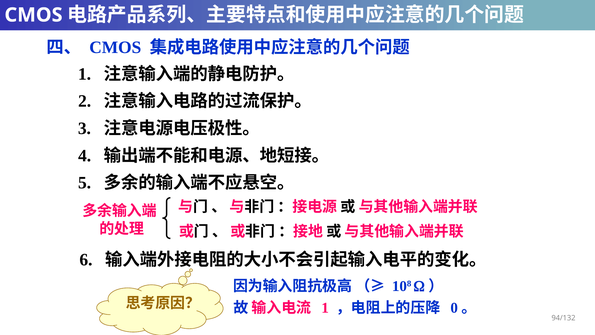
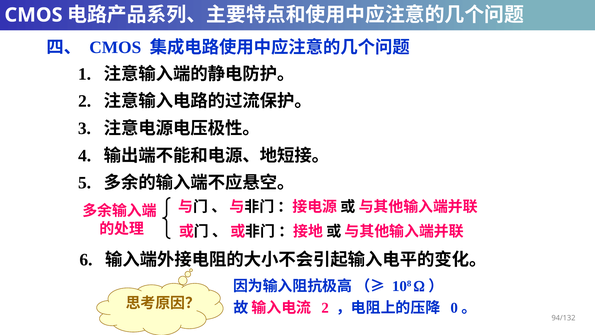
1 at (325, 308): 1 -> 2
